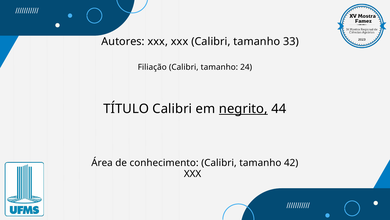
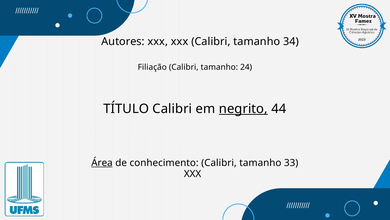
33: 33 -> 34
Área underline: none -> present
42: 42 -> 33
